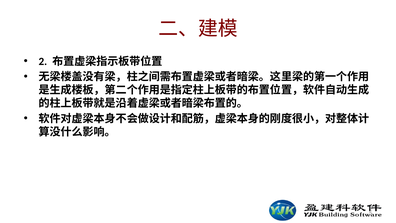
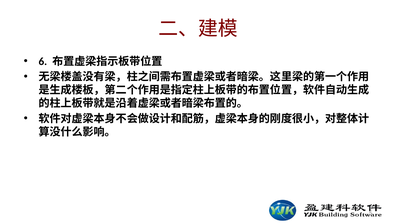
2: 2 -> 6
